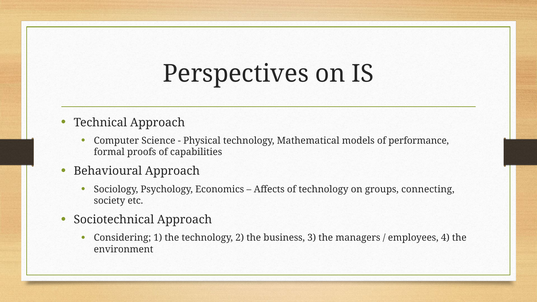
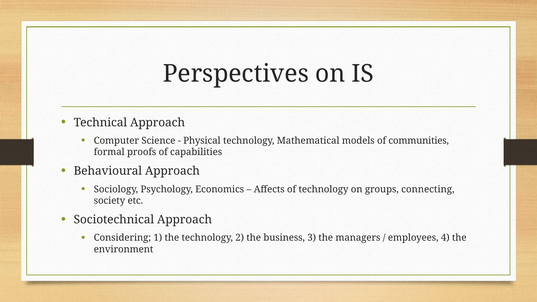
performance: performance -> communities
